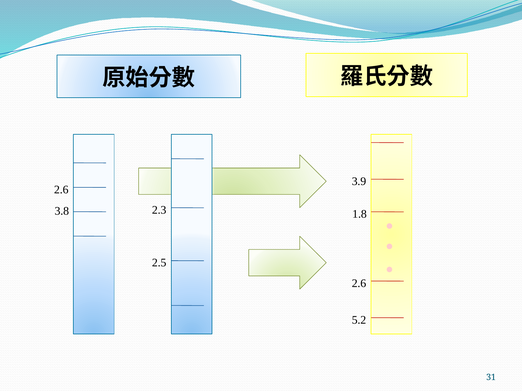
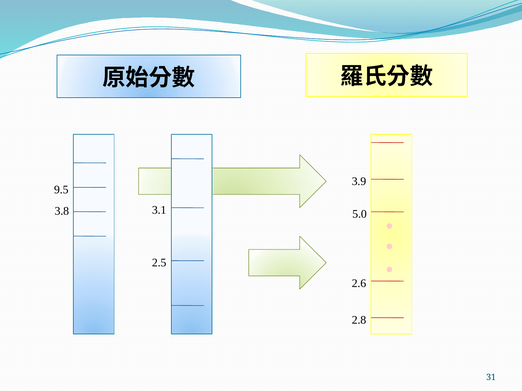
2.6 at (61, 190): 2.6 -> 9.5
2.3: 2.3 -> 3.1
1.8: 1.8 -> 5.0
5.2: 5.2 -> 2.8
